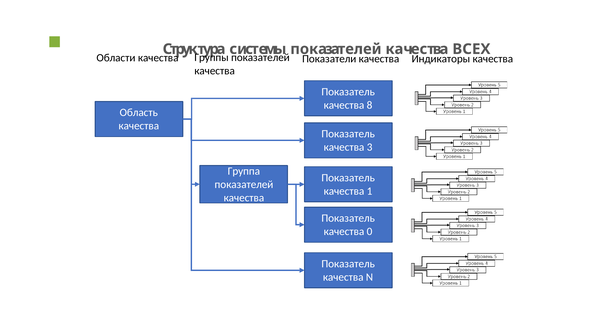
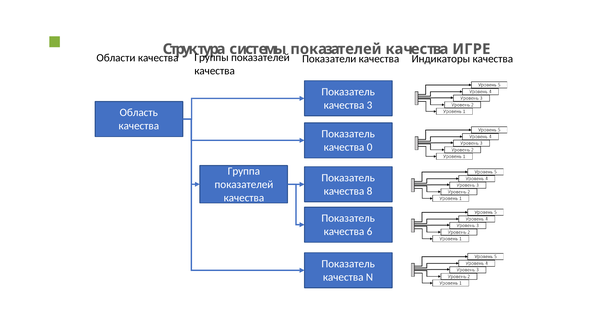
ВСЕХ: ВСЕХ -> ИГРЕ
8: 8 -> 3
3: 3 -> 0
1: 1 -> 8
0: 0 -> 6
